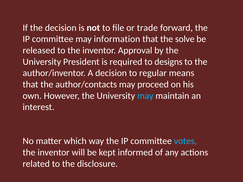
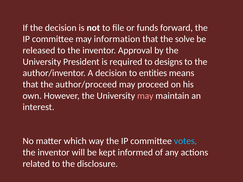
trade: trade -> funds
regular: regular -> entities
author/contacts: author/contacts -> author/proceed
may at (145, 96) colour: light blue -> pink
